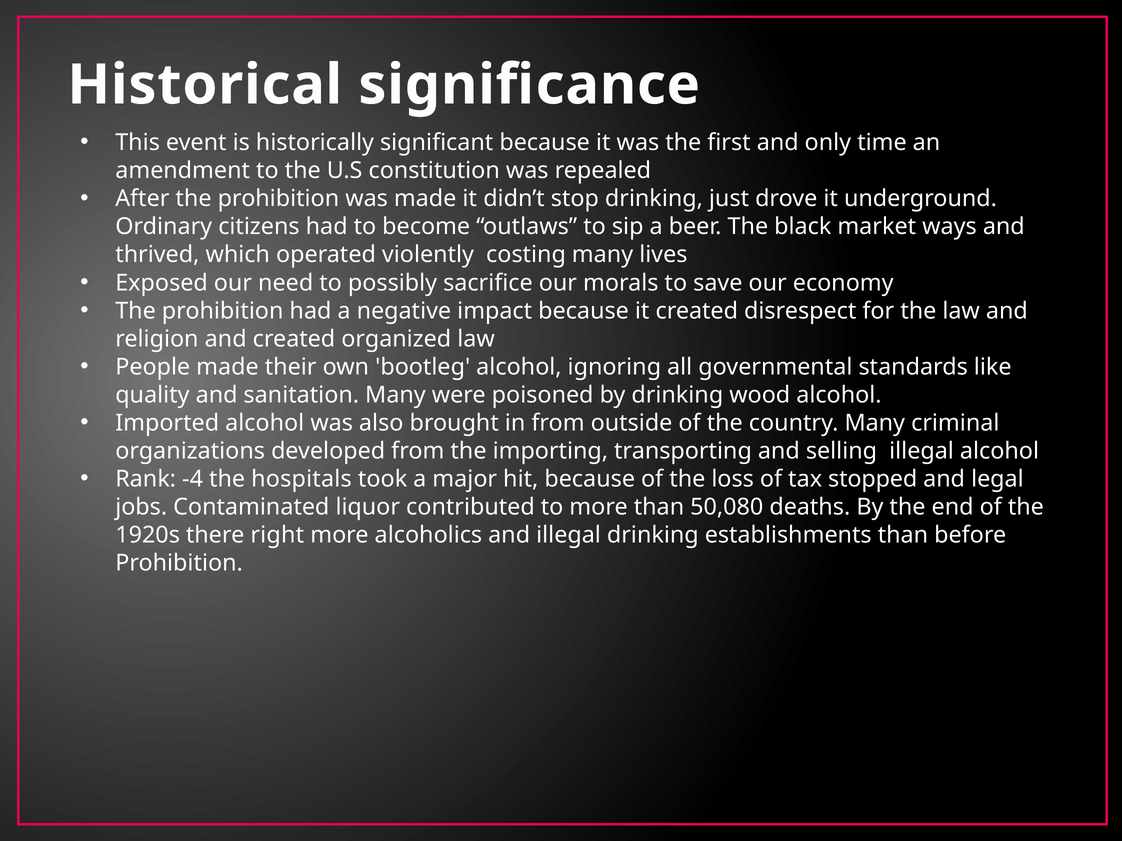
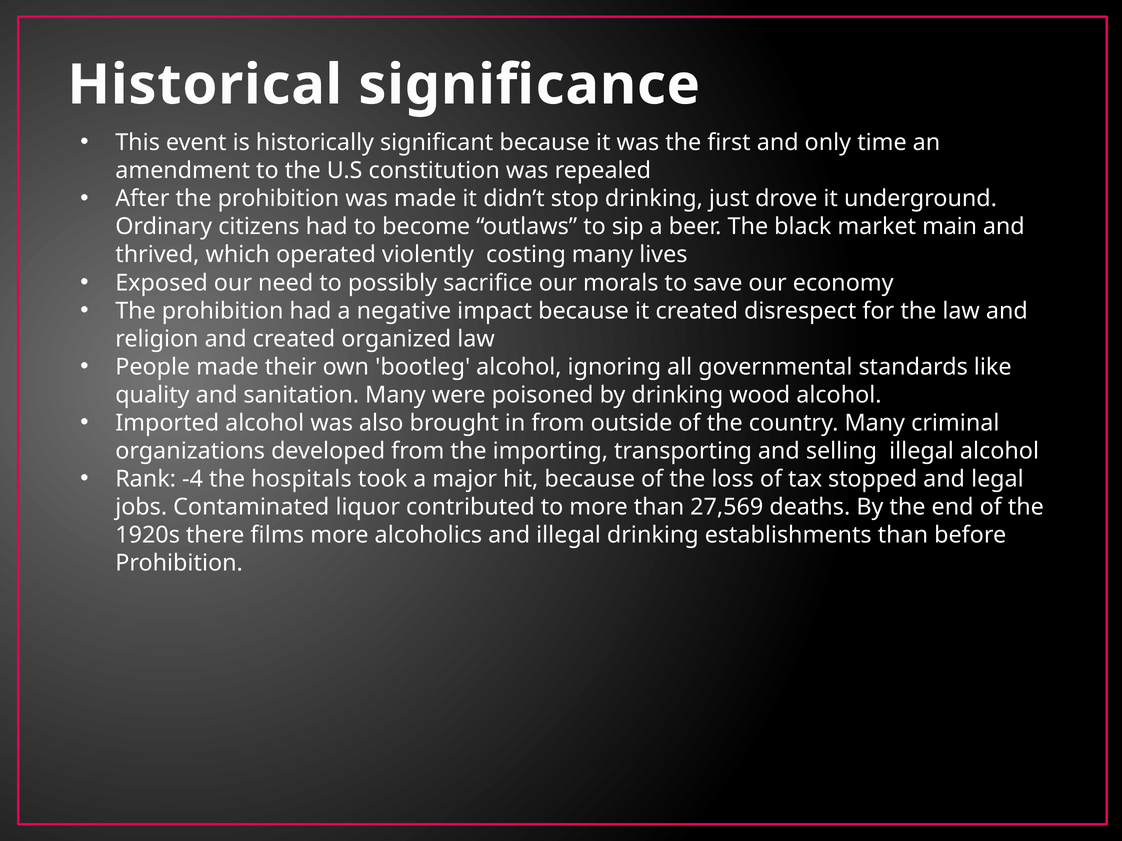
ways: ways -> main
50,080: 50,080 -> 27,569
right: right -> films
